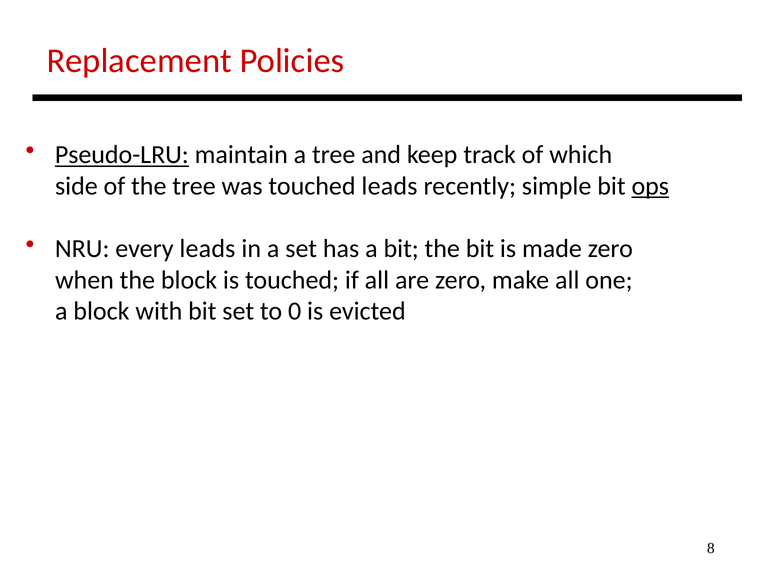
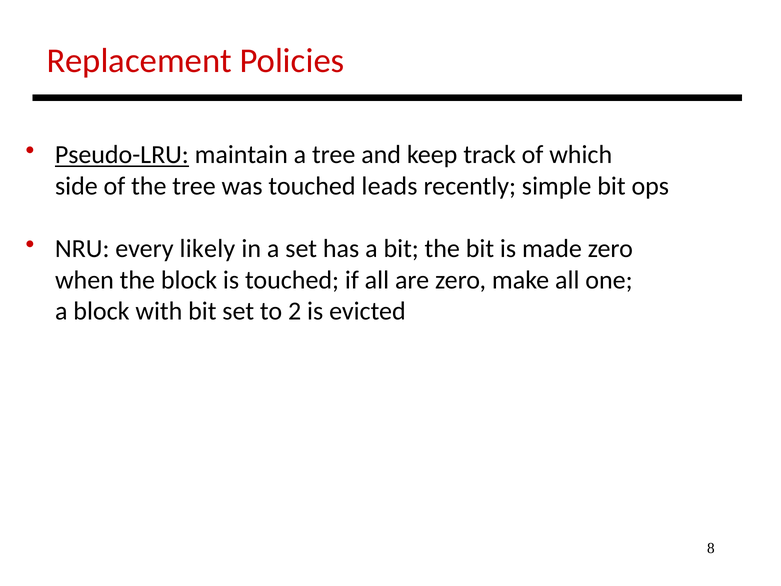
ops underline: present -> none
every leads: leads -> likely
0: 0 -> 2
